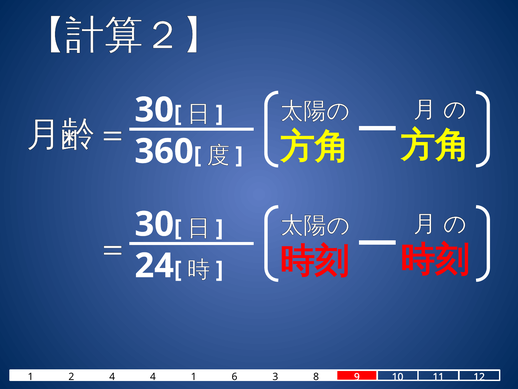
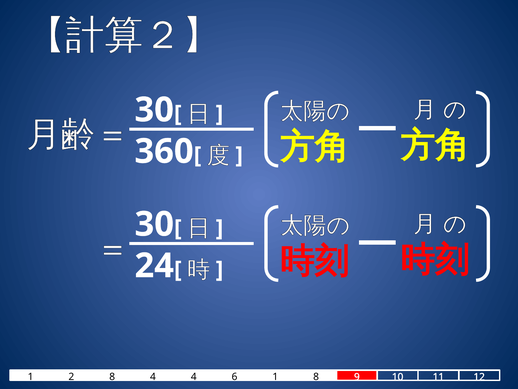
2 4: 4 -> 8
4 1: 1 -> 4
6 3: 3 -> 1
